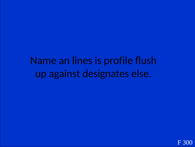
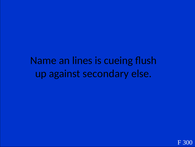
profile: profile -> cueing
designates: designates -> secondary
